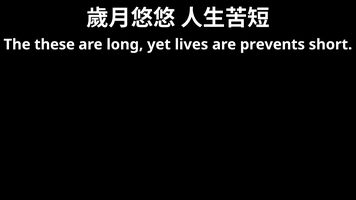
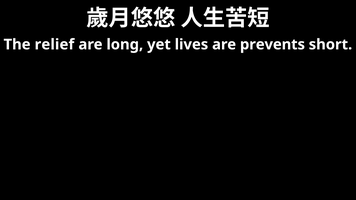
these: these -> relief
